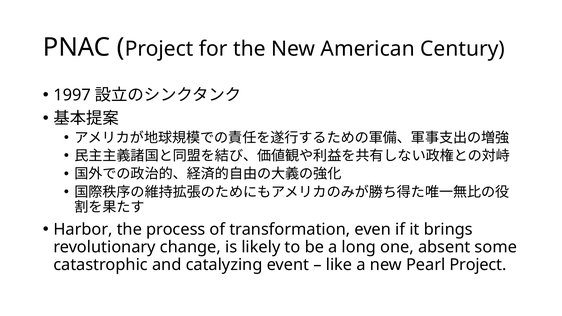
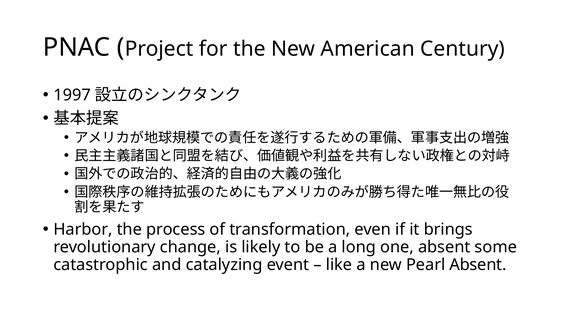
Pearl Project: Project -> Absent
